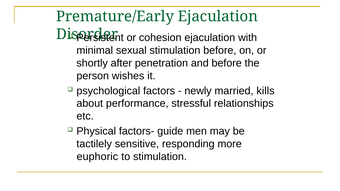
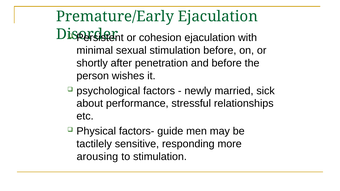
kills: kills -> sick
euphoric: euphoric -> arousing
